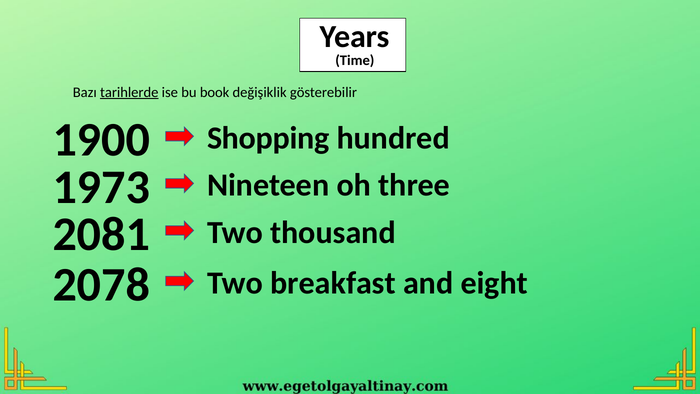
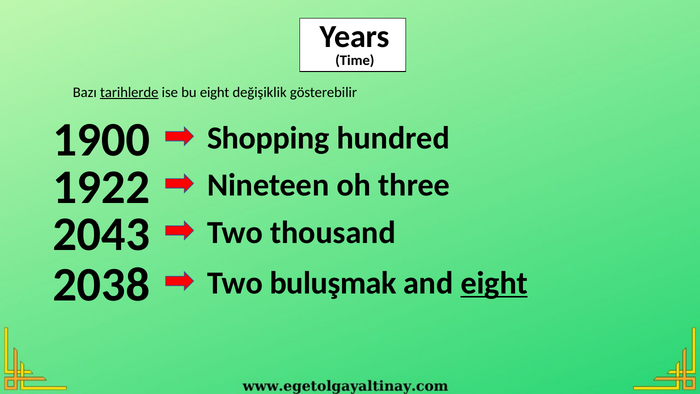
bu book: book -> eight
1973: 1973 -> 1922
2081: 2081 -> 2043
2078: 2078 -> 2038
breakfast: breakfast -> buluşmak
eight at (494, 283) underline: none -> present
